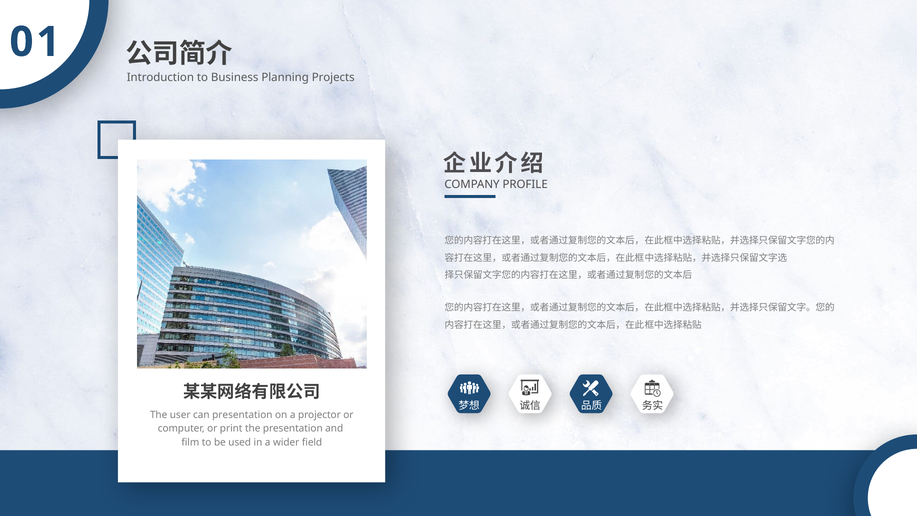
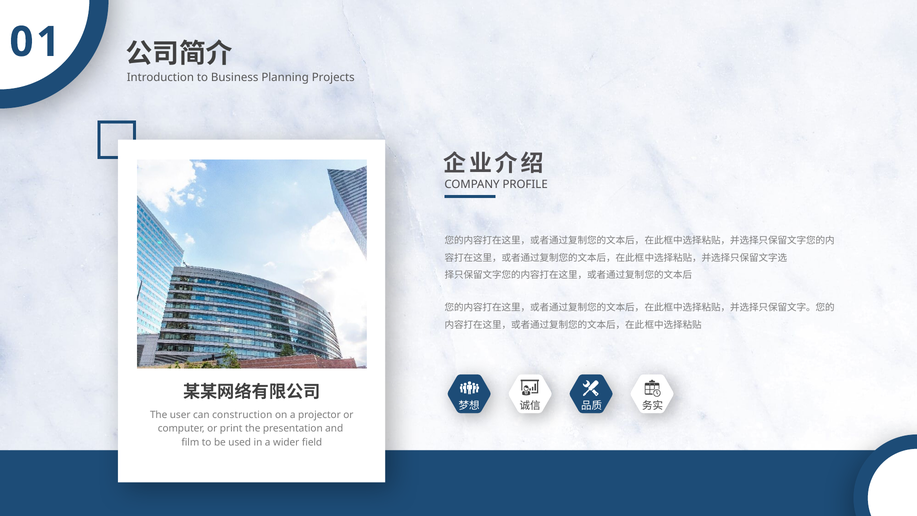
can presentation: presentation -> construction
